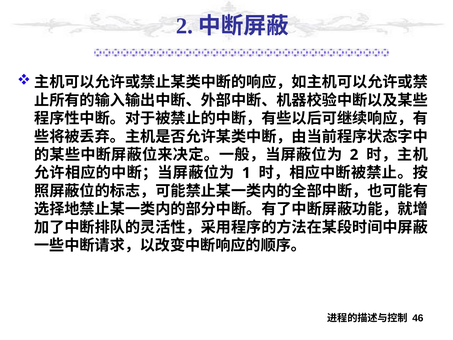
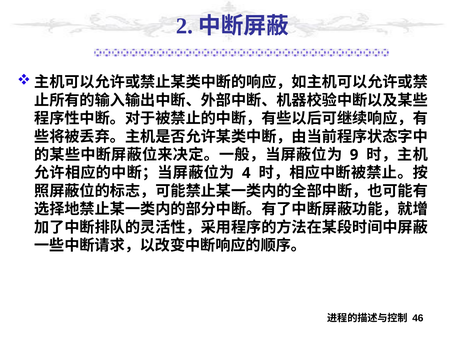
2 at (354, 155): 2 -> 9
1: 1 -> 4
